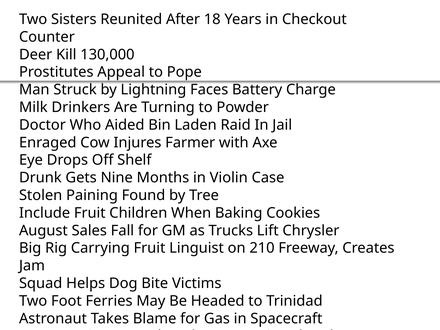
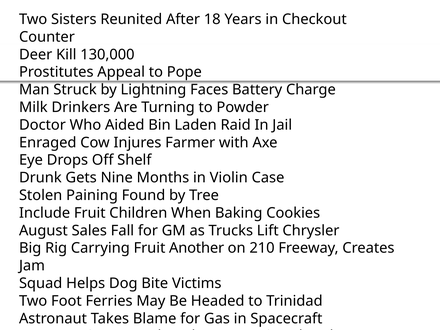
Linguist: Linguist -> Another
